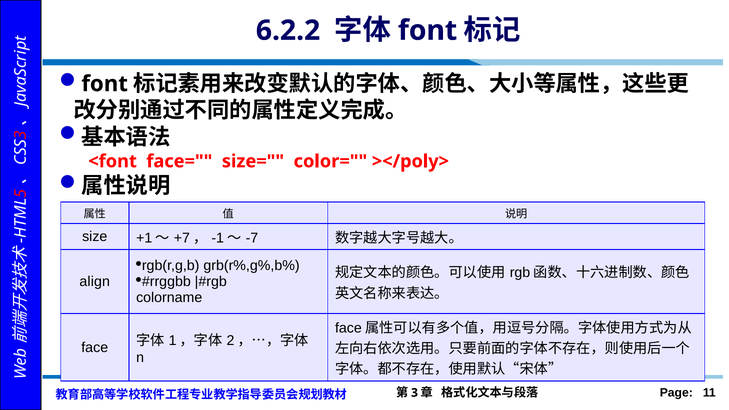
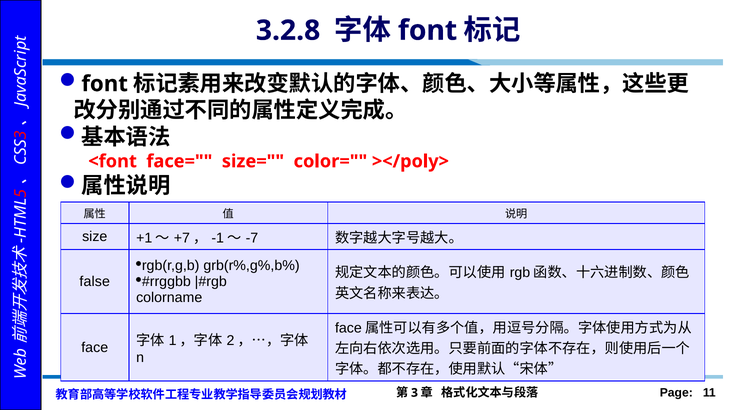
6.2.2: 6.2.2 -> 3.2.8
align: align -> false
